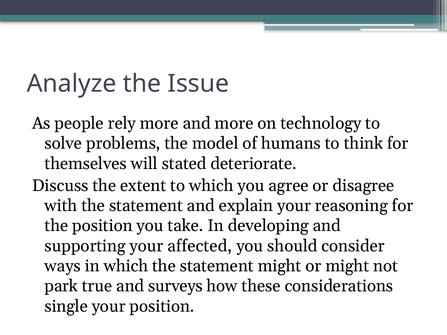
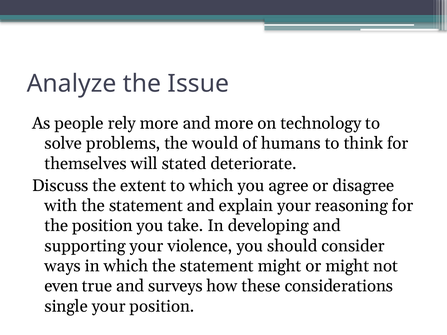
model: model -> would
affected: affected -> violence
park: park -> even
